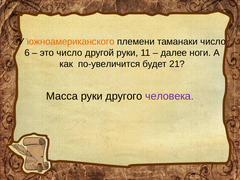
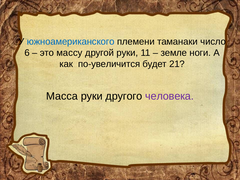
южноамериканского colour: orange -> blue
это число: число -> массу
далее: далее -> земле
